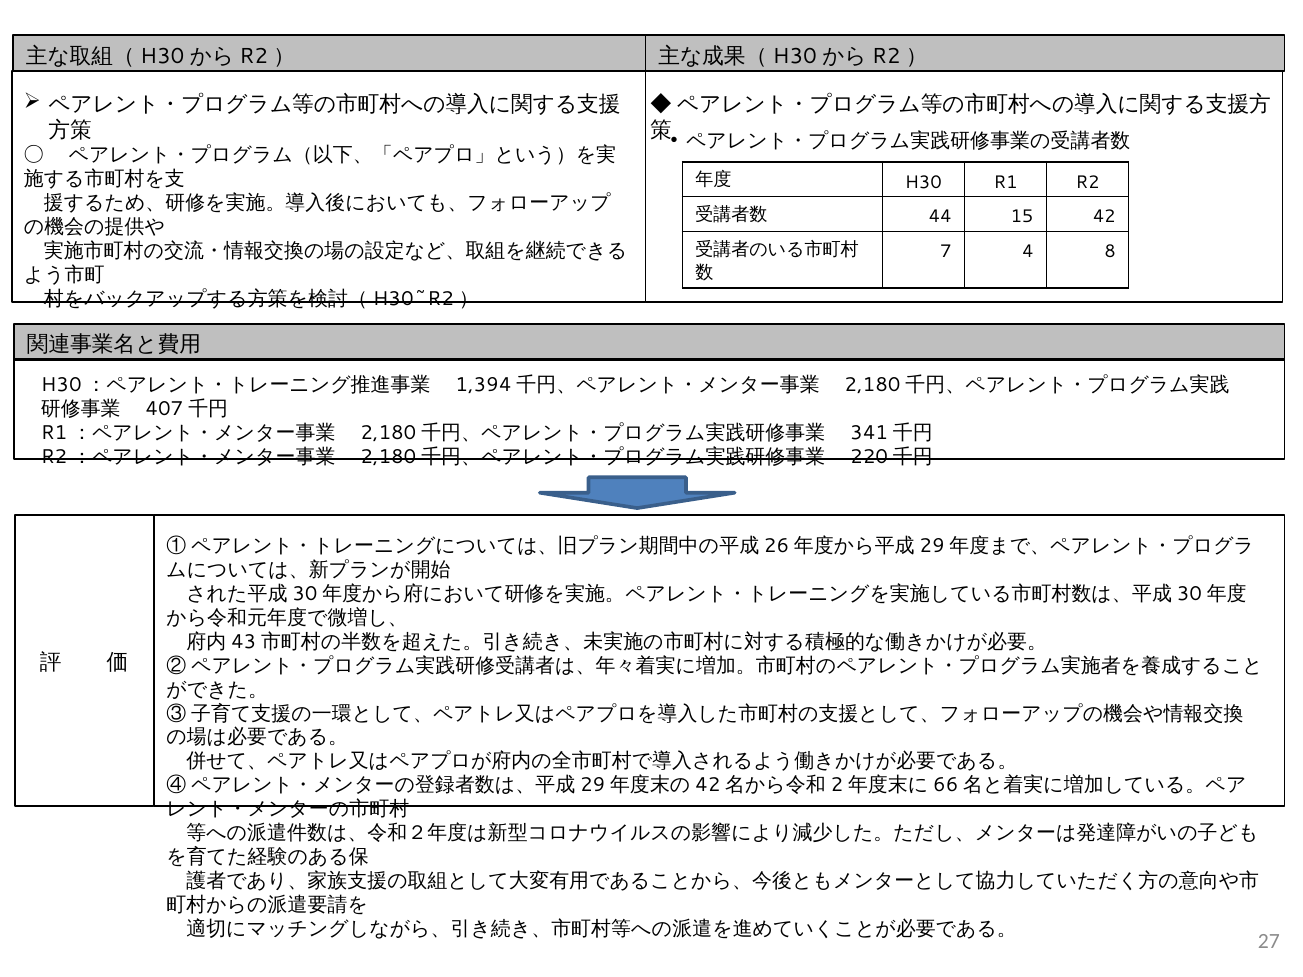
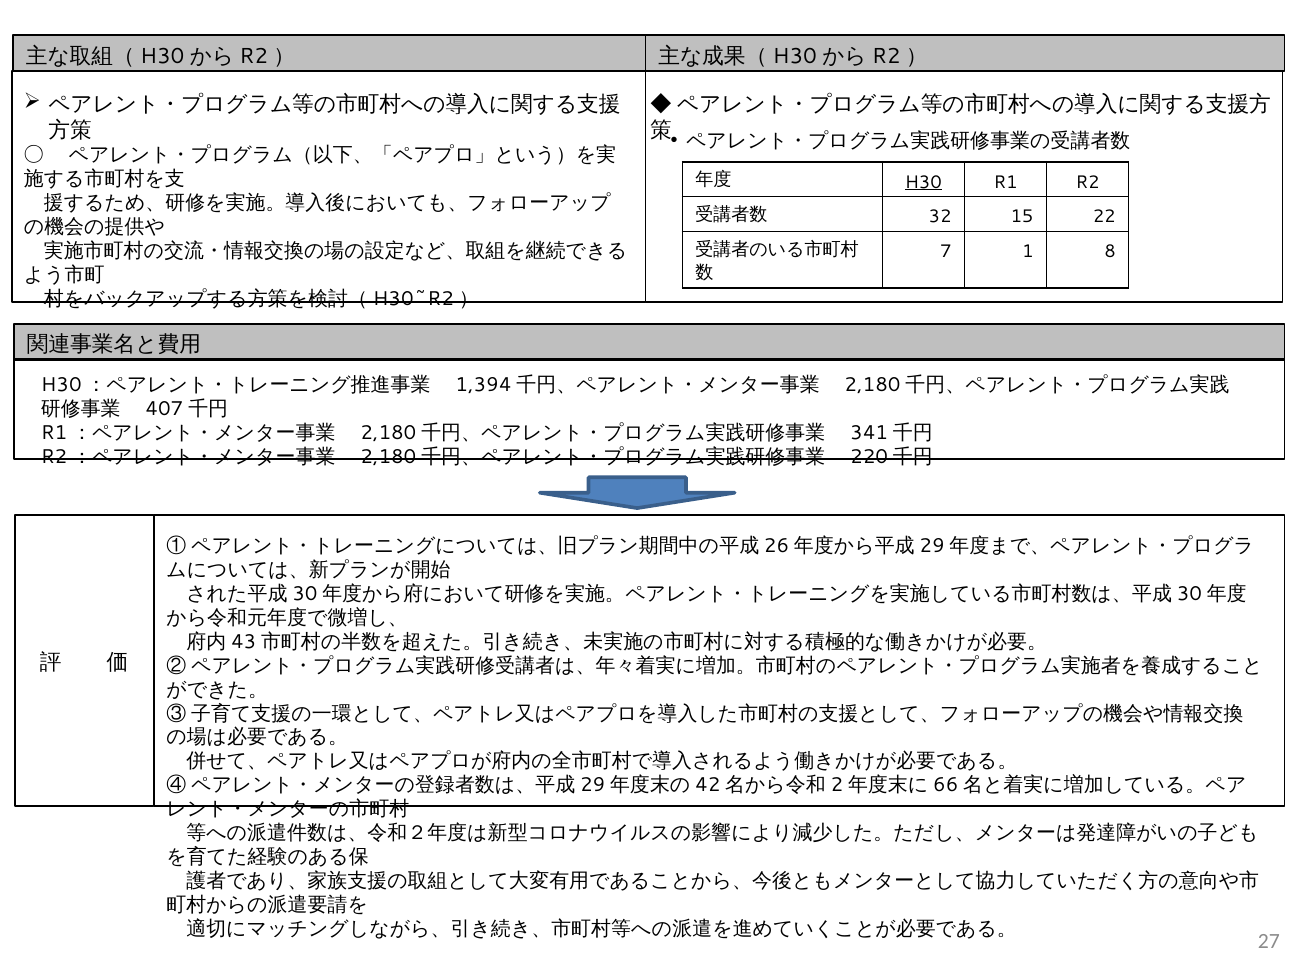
H30 underline: none -> present
44: 44 -> 32
42: 42 -> 22
4: 4 -> 1
